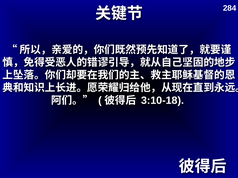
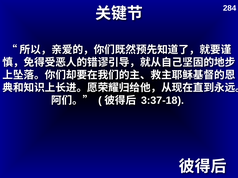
3:10-18: 3:10-18 -> 3:37-18
